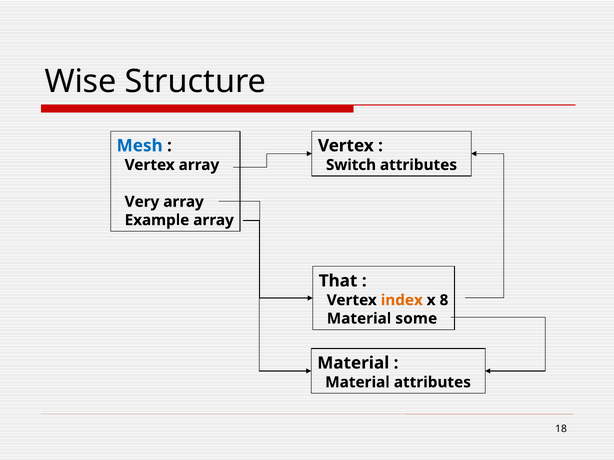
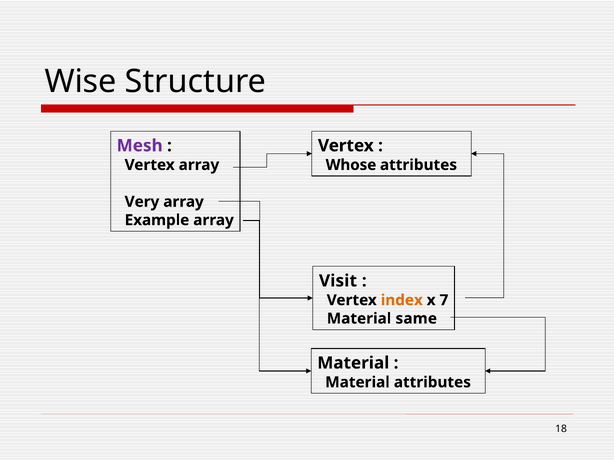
Mesh colour: blue -> purple
Switch: Switch -> Whose
That: That -> Visit
8: 8 -> 7
some: some -> same
